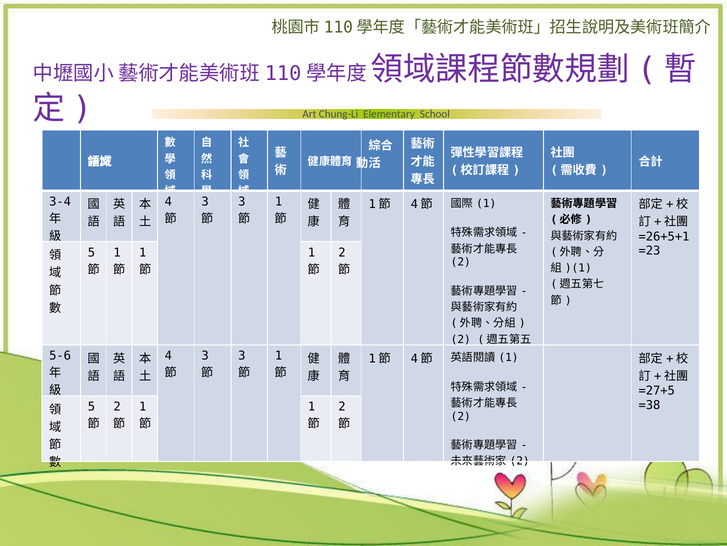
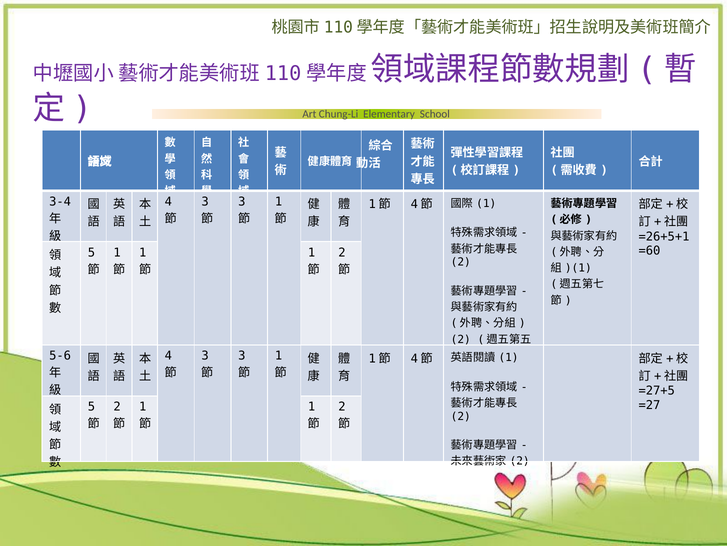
=23: =23 -> =60
=38: =38 -> =27
